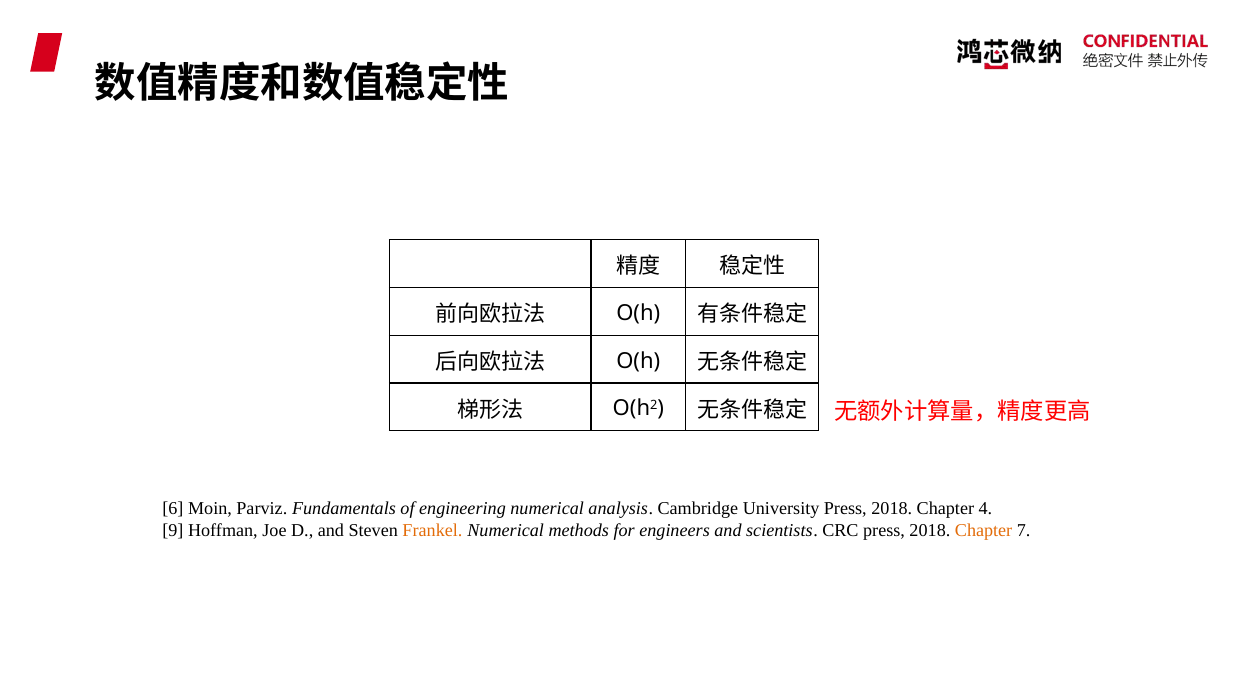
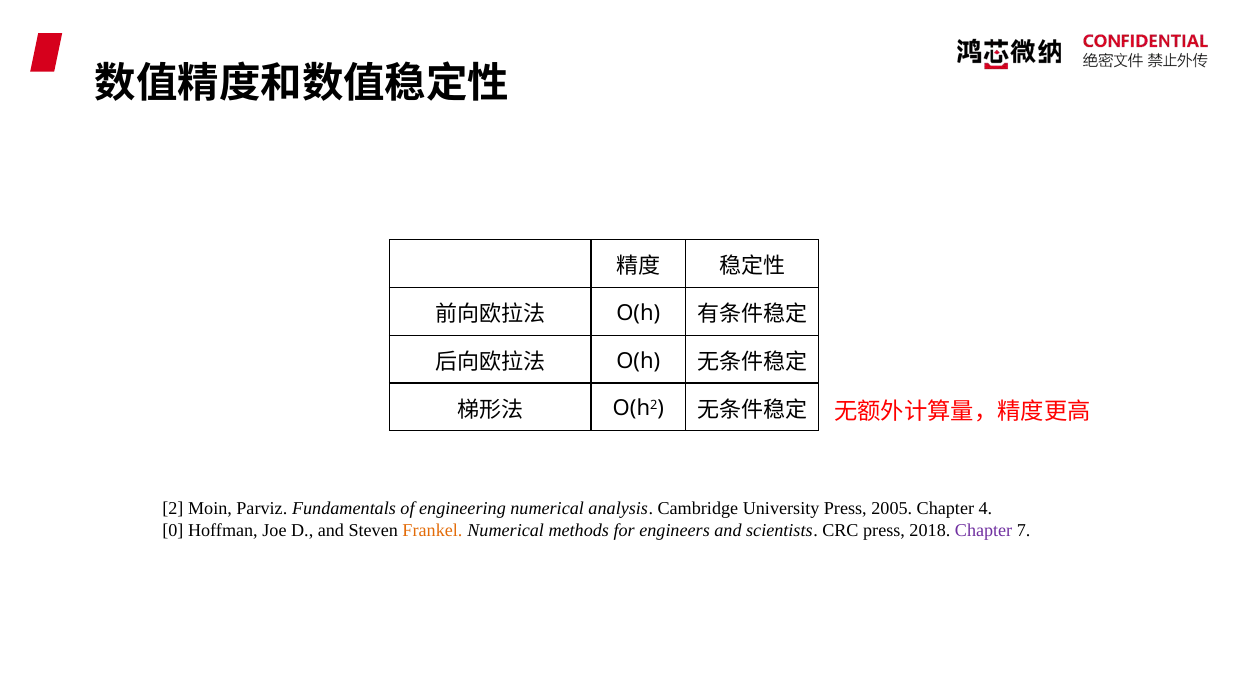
6: 6 -> 2
University Press 2018: 2018 -> 2005
9: 9 -> 0
Chapter at (984, 530) colour: orange -> purple
